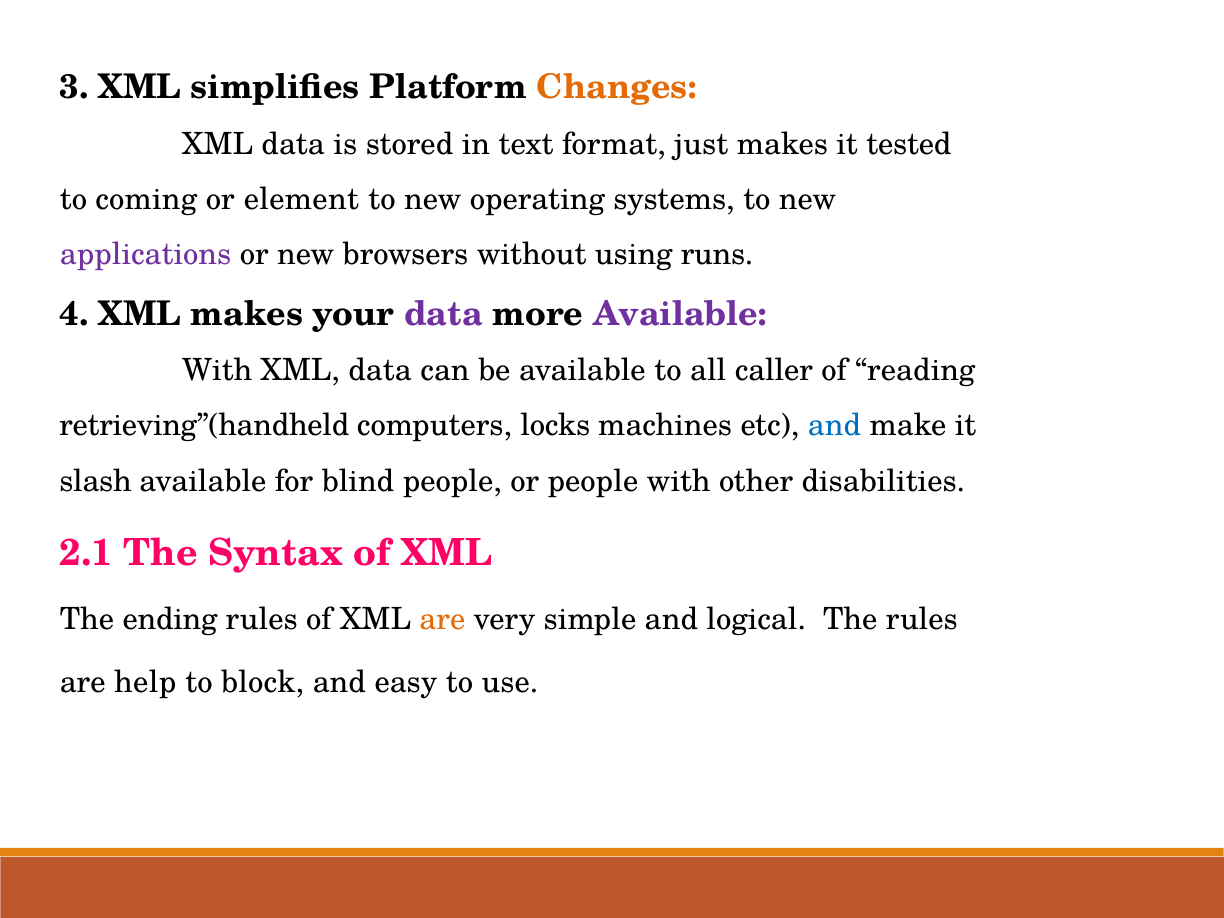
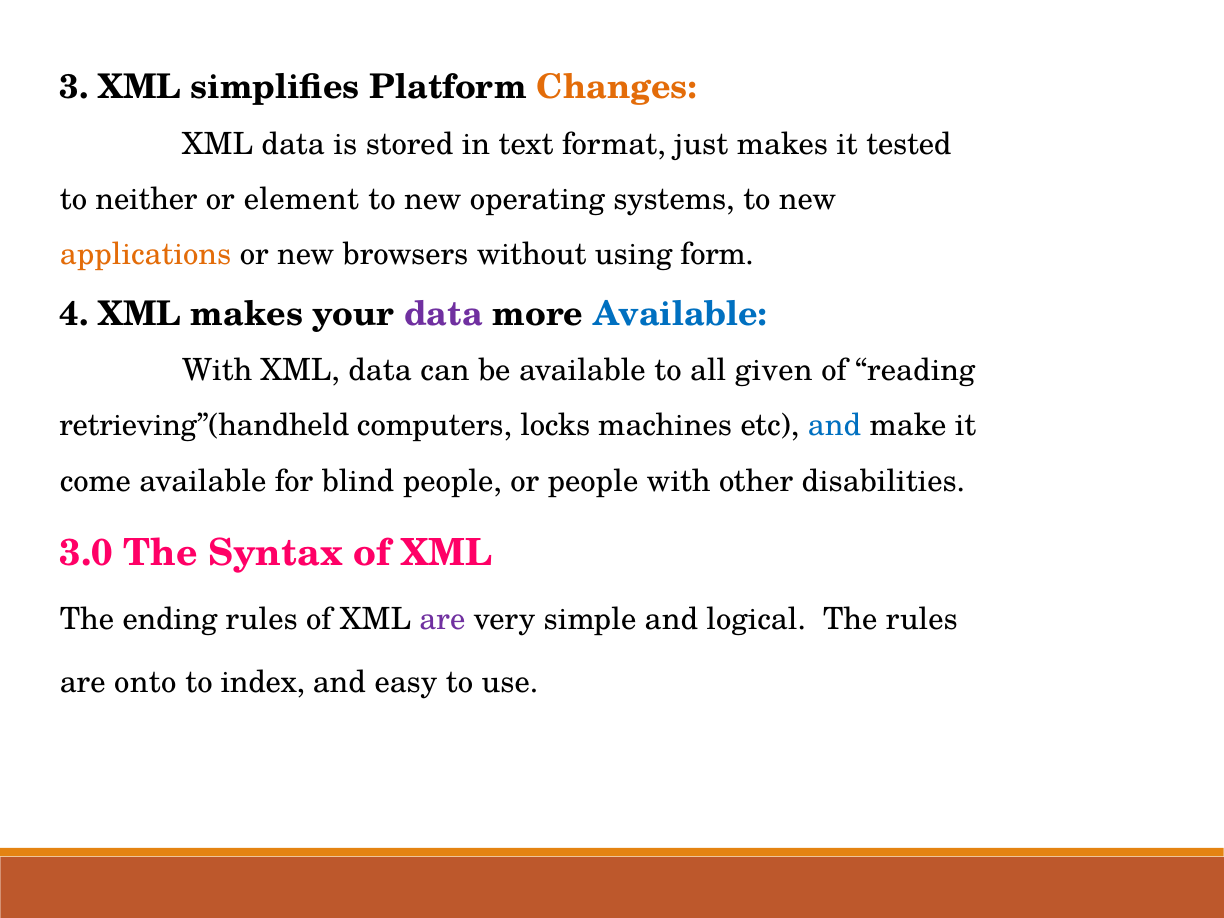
coming: coming -> neither
applications colour: purple -> orange
runs: runs -> form
Available at (680, 314) colour: purple -> blue
caller: caller -> given
slash: slash -> come
2.1: 2.1 -> 3.0
are at (442, 620) colour: orange -> purple
help: help -> onto
block: block -> index
